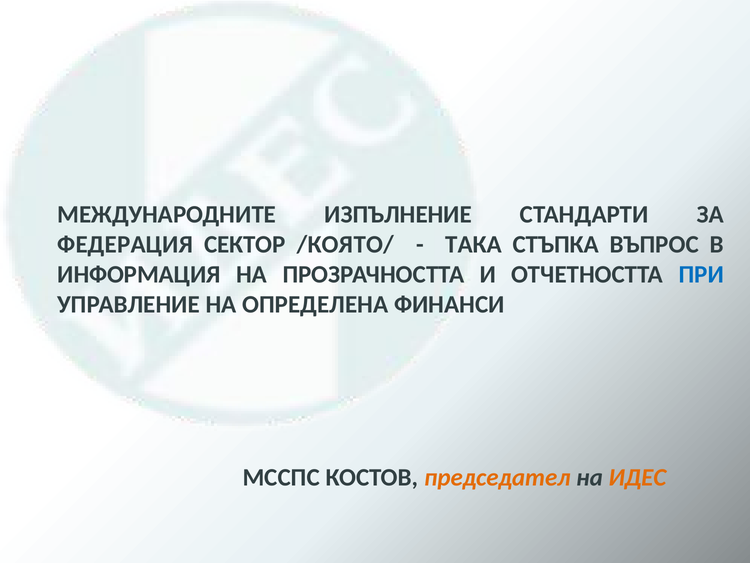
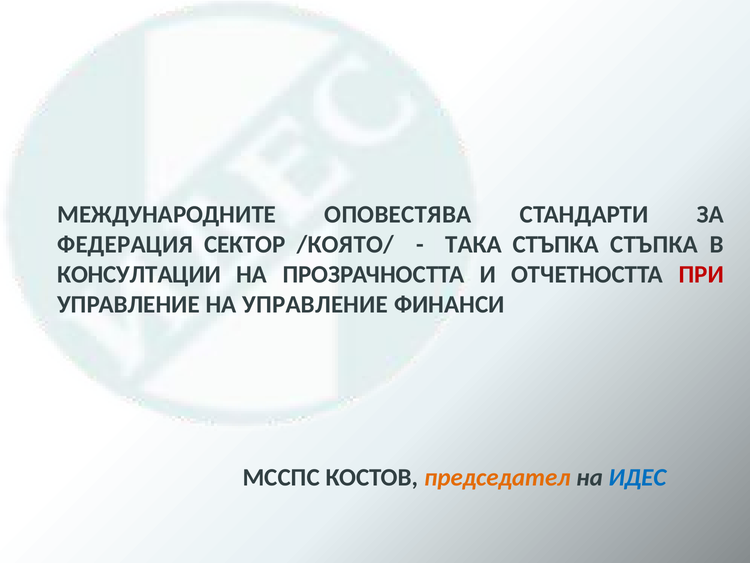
ИЗПЪЛНЕНИЕ: ИЗПЪЛНЕНИЕ -> ОПОВЕСТЯВА
СТЪПКА ВЪПРОС: ВЪПРОС -> СТЪПКА
ИНФОРМАЦИЯ: ИНФОРМАЦИЯ -> КОНСУЛТАЦИИ
ПРИ colour: blue -> red
НА ОПРЕДЕЛЕНА: ОПРЕДЕЛЕНА -> УПРАВЛЕНИЕ
ИДЕС colour: orange -> blue
